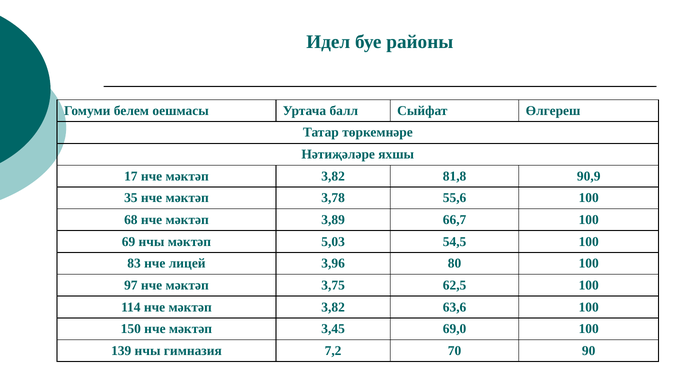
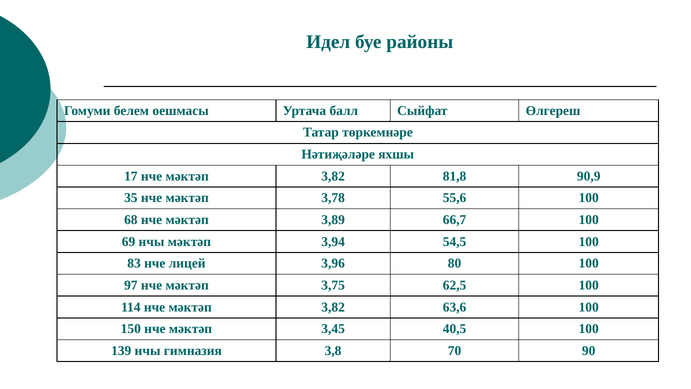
5,03: 5,03 -> 3,94
69,0: 69,0 -> 40,5
7,2: 7,2 -> 3,8
